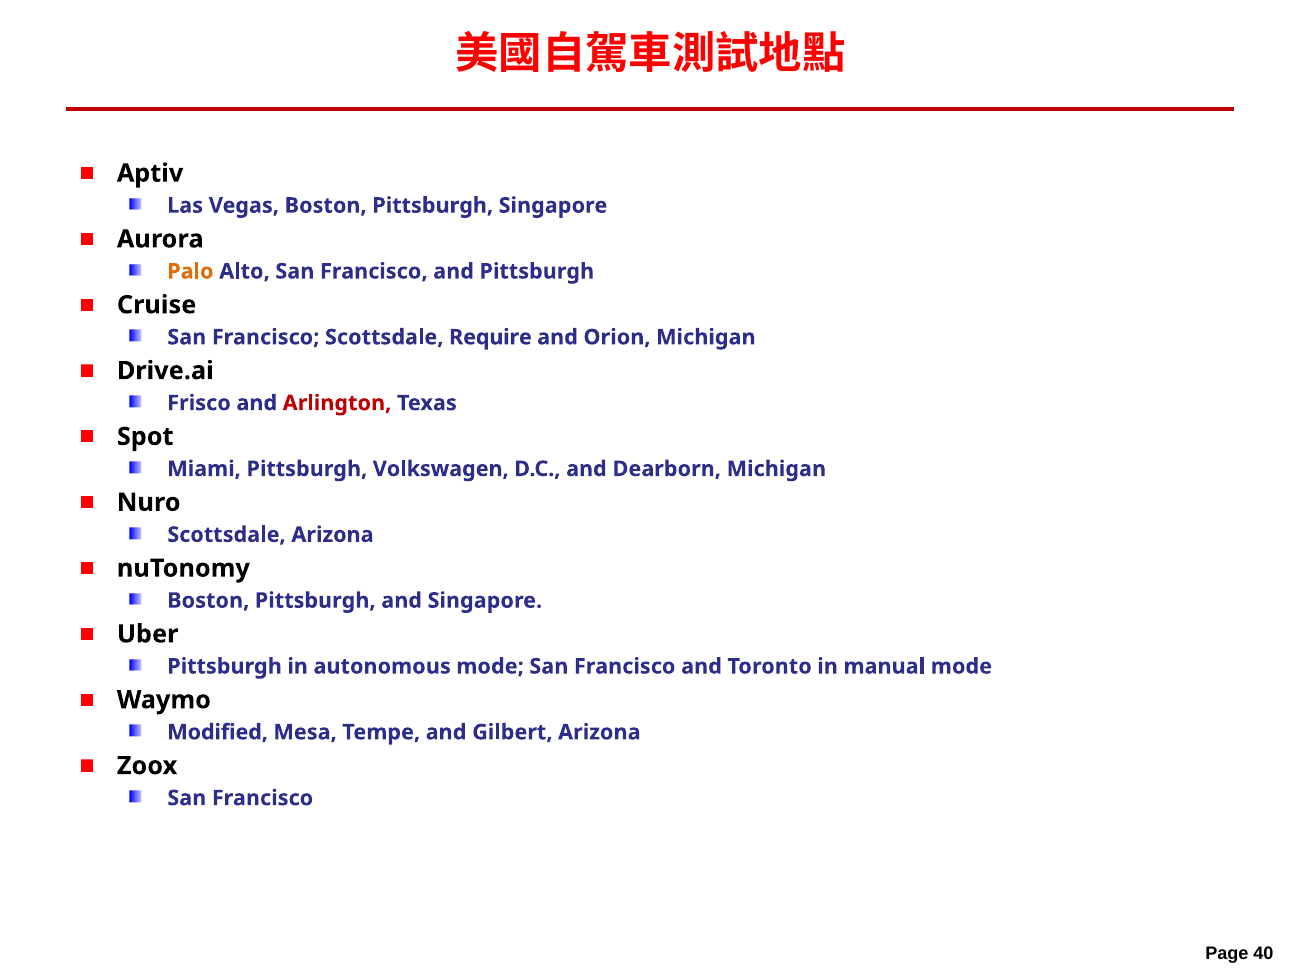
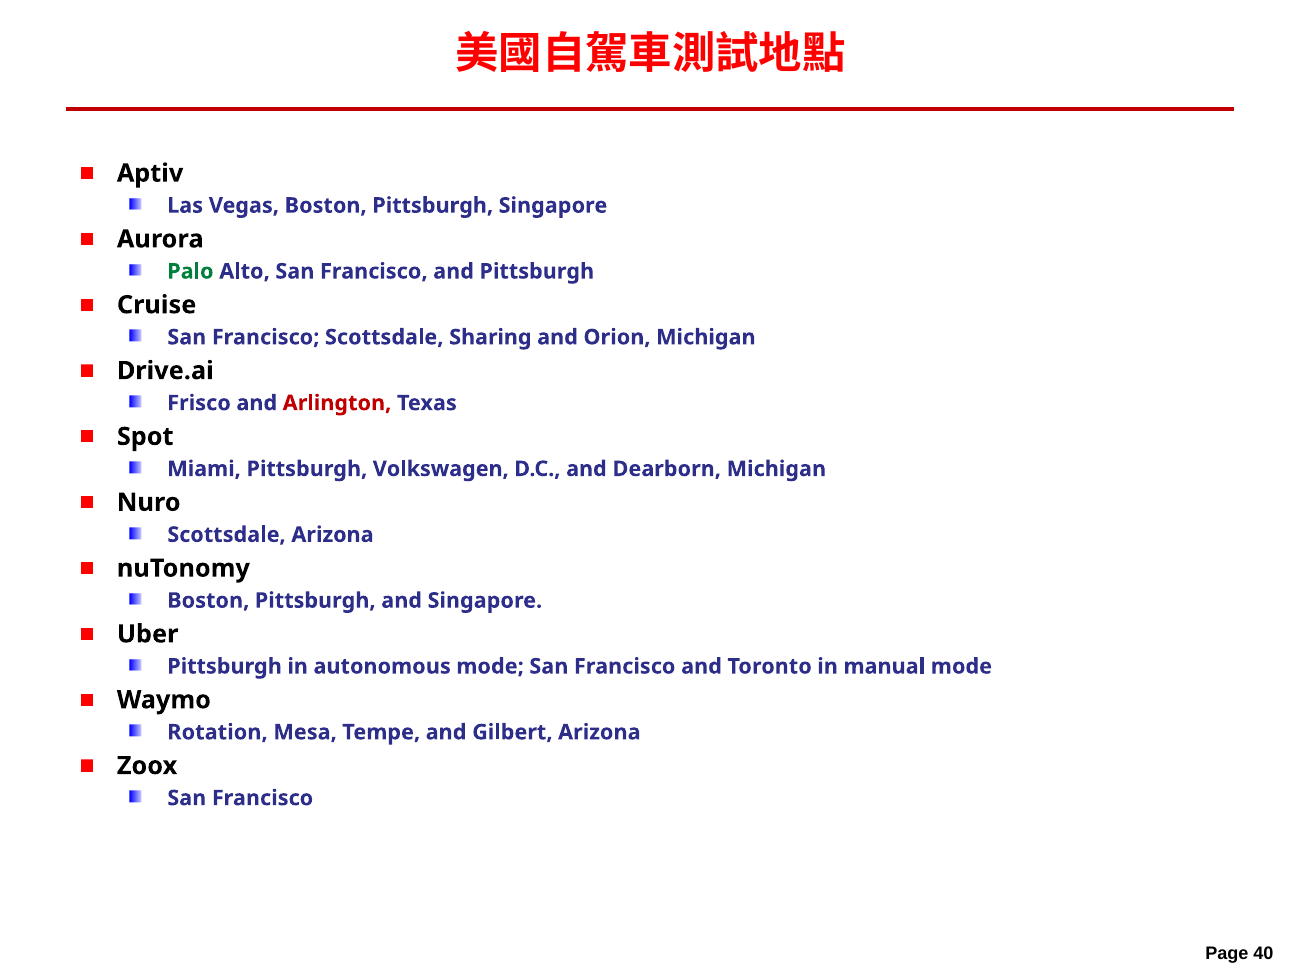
Palo colour: orange -> green
Require: Require -> Sharing
Modified: Modified -> Rotation
